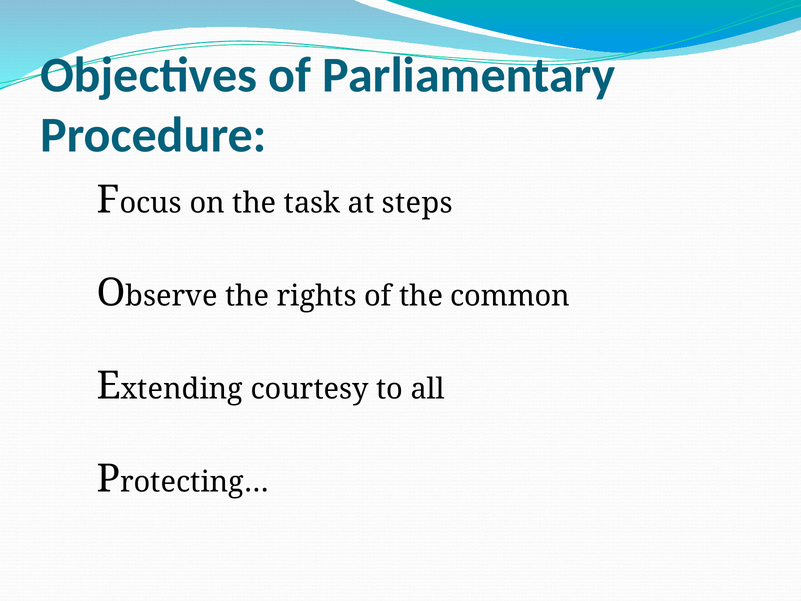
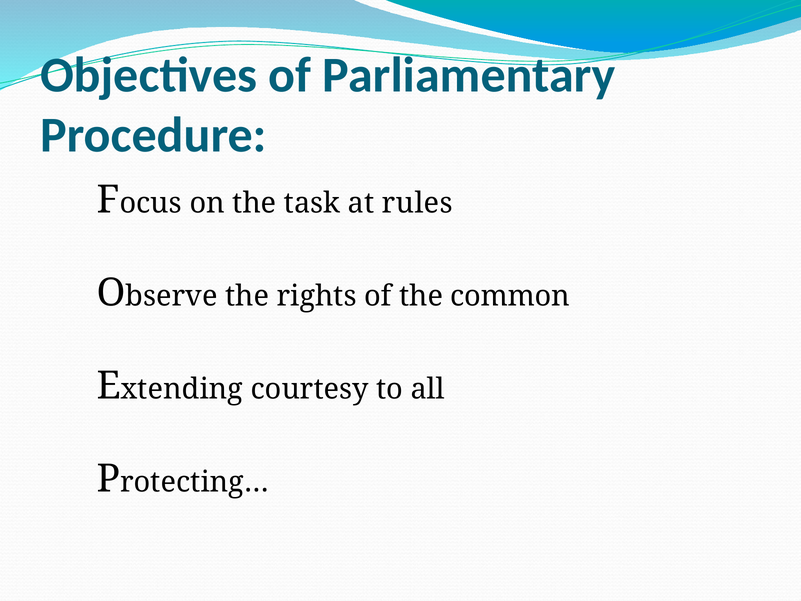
steps: steps -> rules
